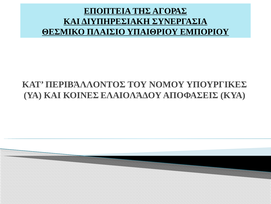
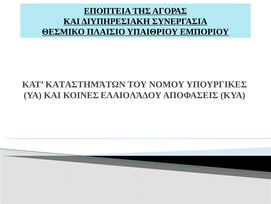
ΠΕΡΙΒΆΛΛΟΝΤΟΣ: ΠΕΡΙΒΆΛΛΟΝΤΟΣ -> ΚΑΤΑΣΤΗΜΆΤΩΝ
